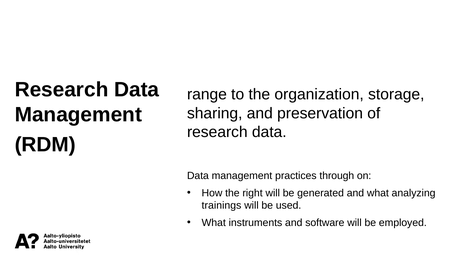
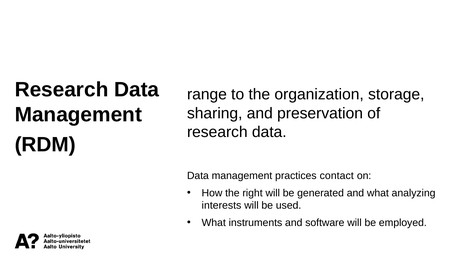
through: through -> contact
trainings: trainings -> interests
